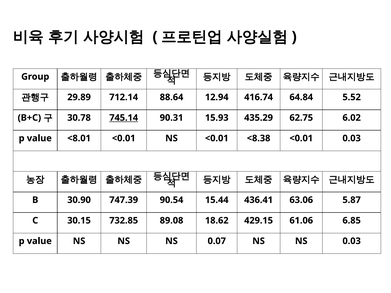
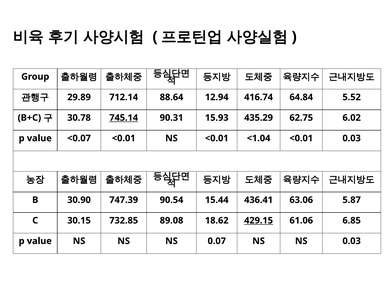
<8.01: <8.01 -> <0.07
<8.38: <8.38 -> <1.04
429.15 underline: none -> present
